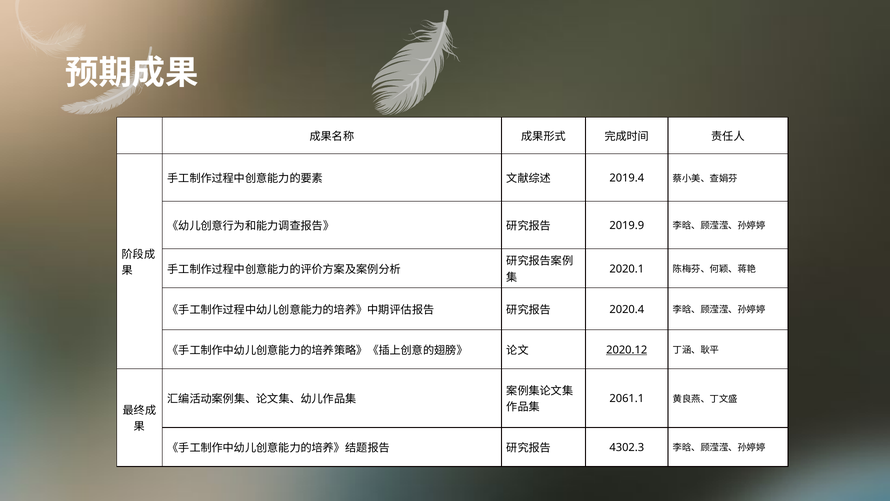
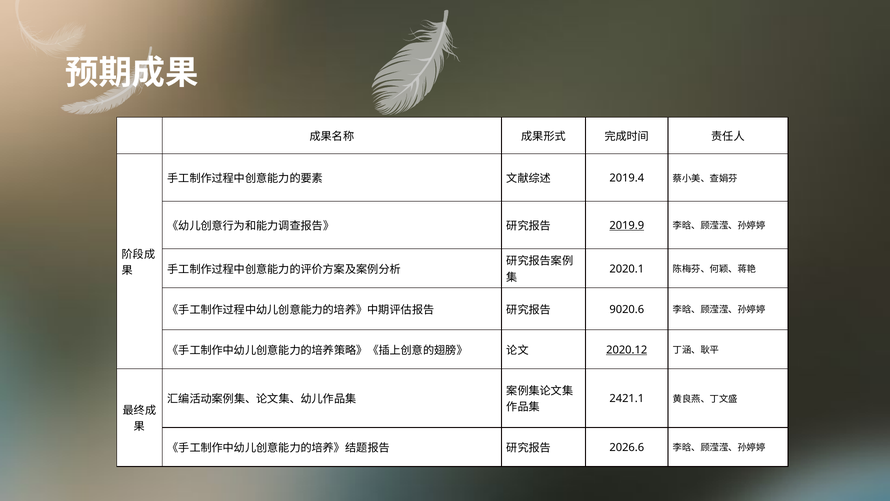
2019.9 underline: none -> present
2020.4: 2020.4 -> 9020.6
2061.1: 2061.1 -> 2421.1
4302.3: 4302.3 -> 2026.6
